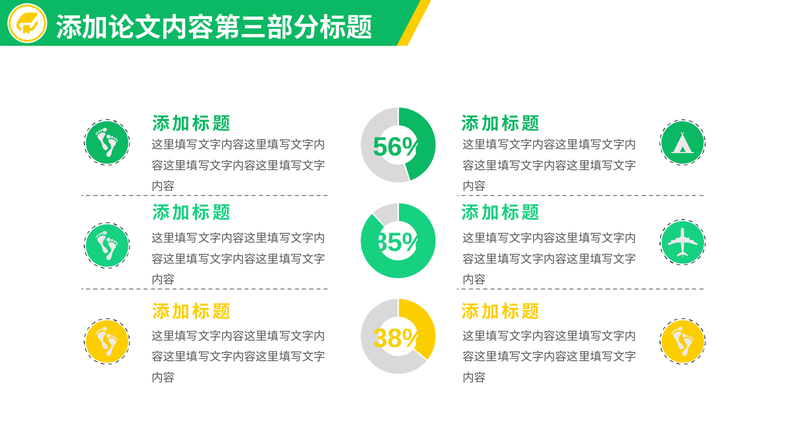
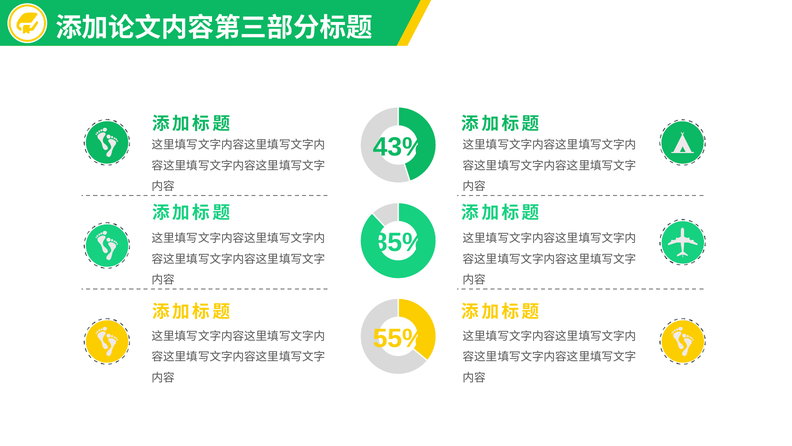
56%: 56% -> 43%
38%: 38% -> 55%
